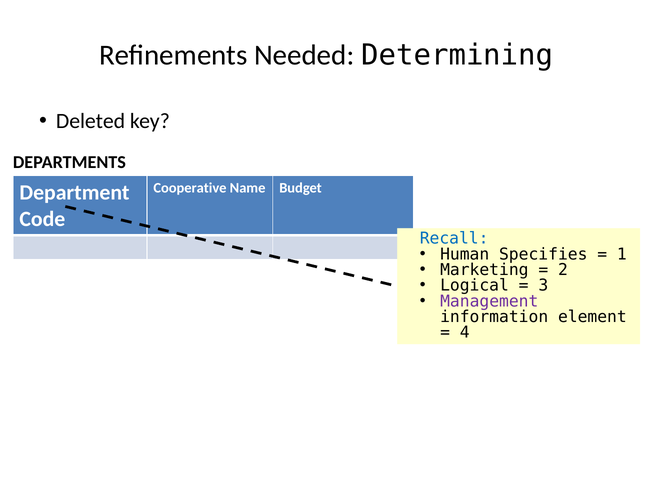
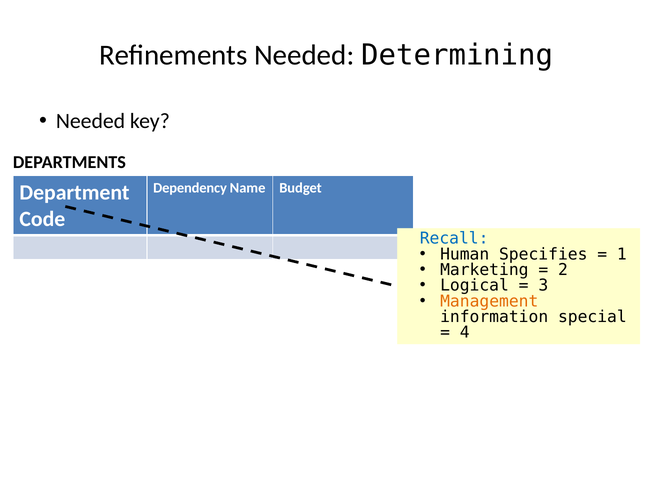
Deleted at (91, 121): Deleted -> Needed
Cooperative: Cooperative -> Dependency
Management colour: purple -> orange
element: element -> special
